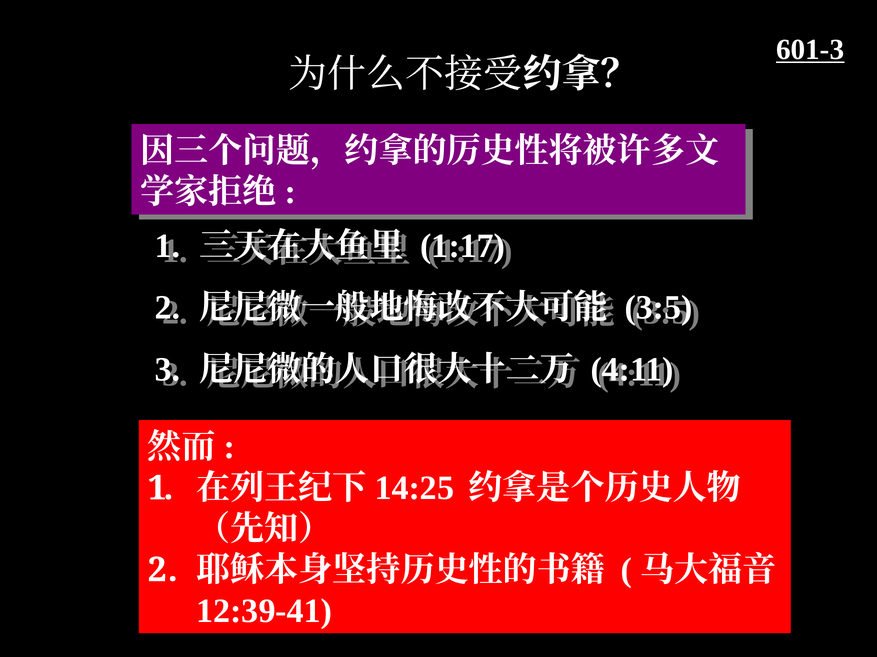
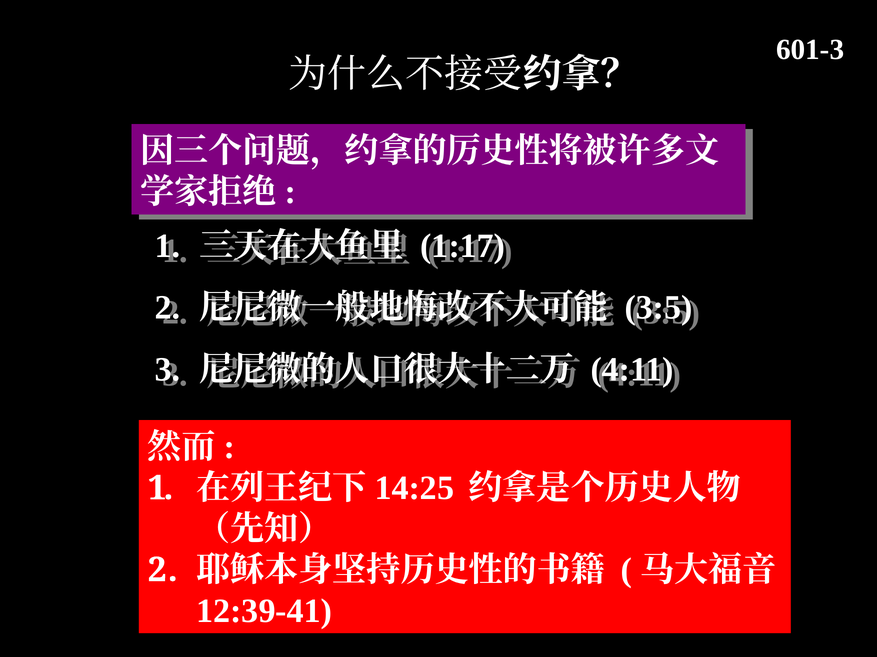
601-3 underline: present -> none
